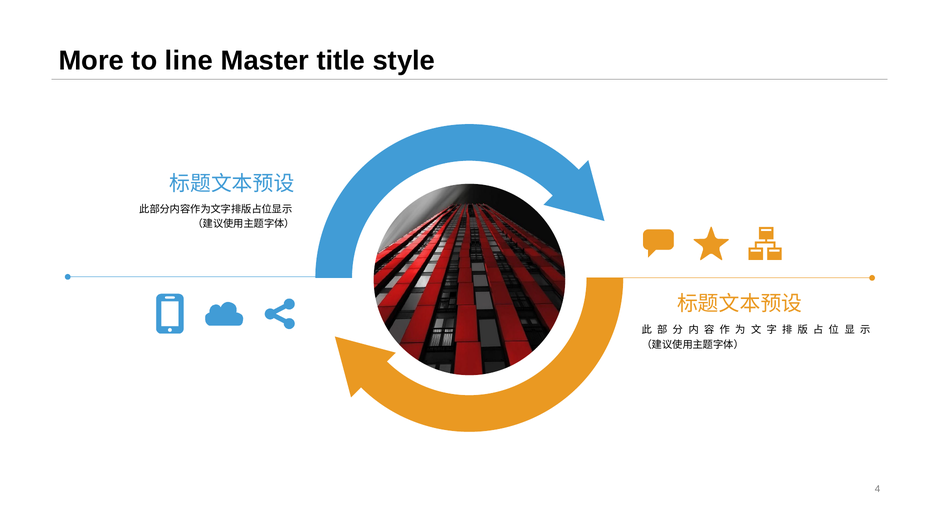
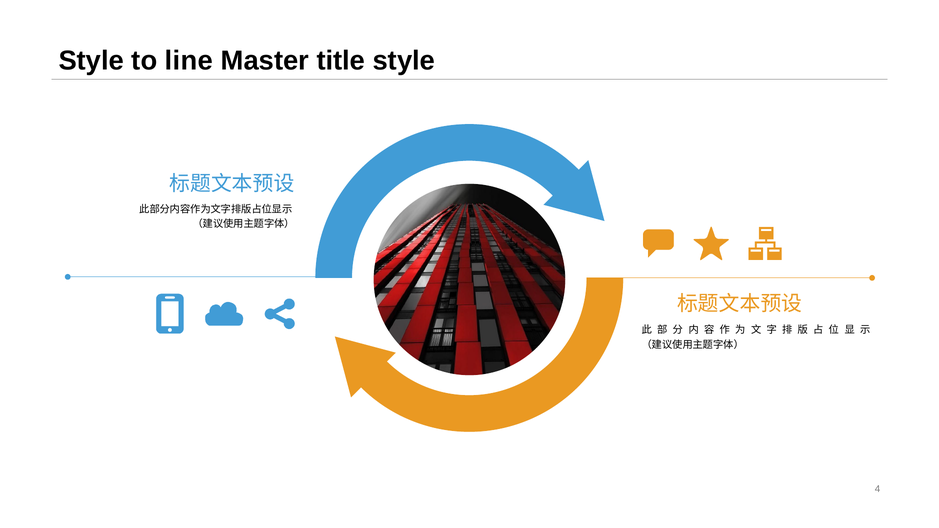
More at (91, 61): More -> Style
